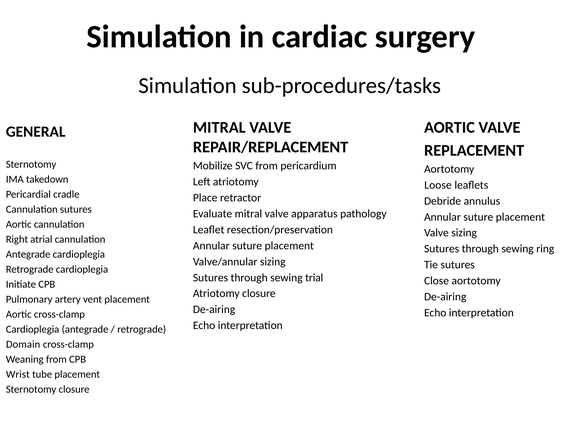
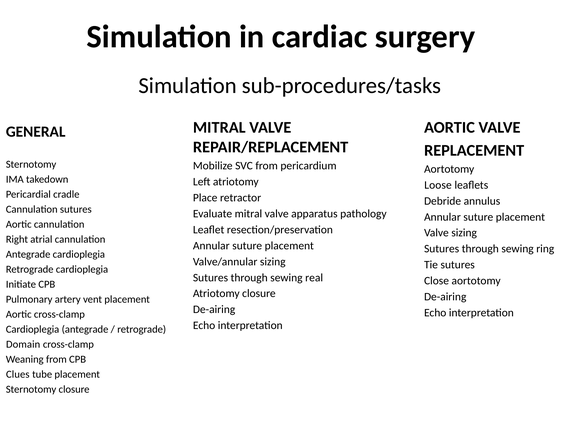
trial: trial -> real
Wrist: Wrist -> Clues
